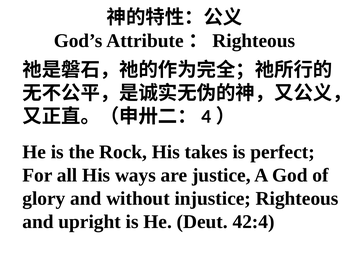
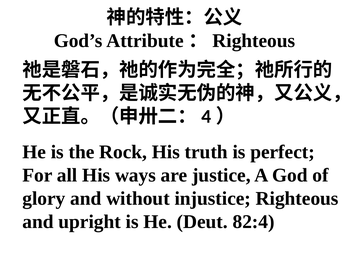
takes: takes -> truth
42:4: 42:4 -> 82:4
